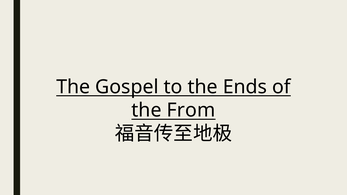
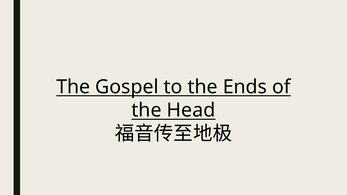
From: From -> Head
